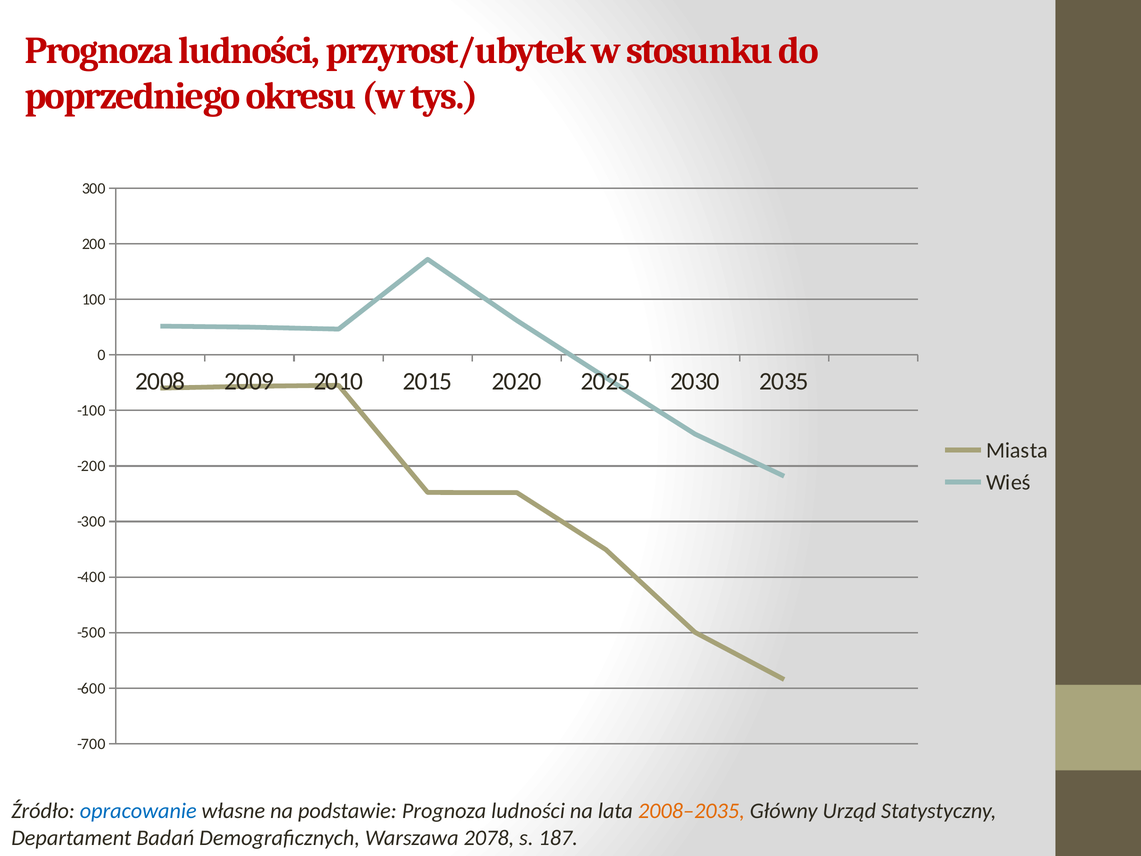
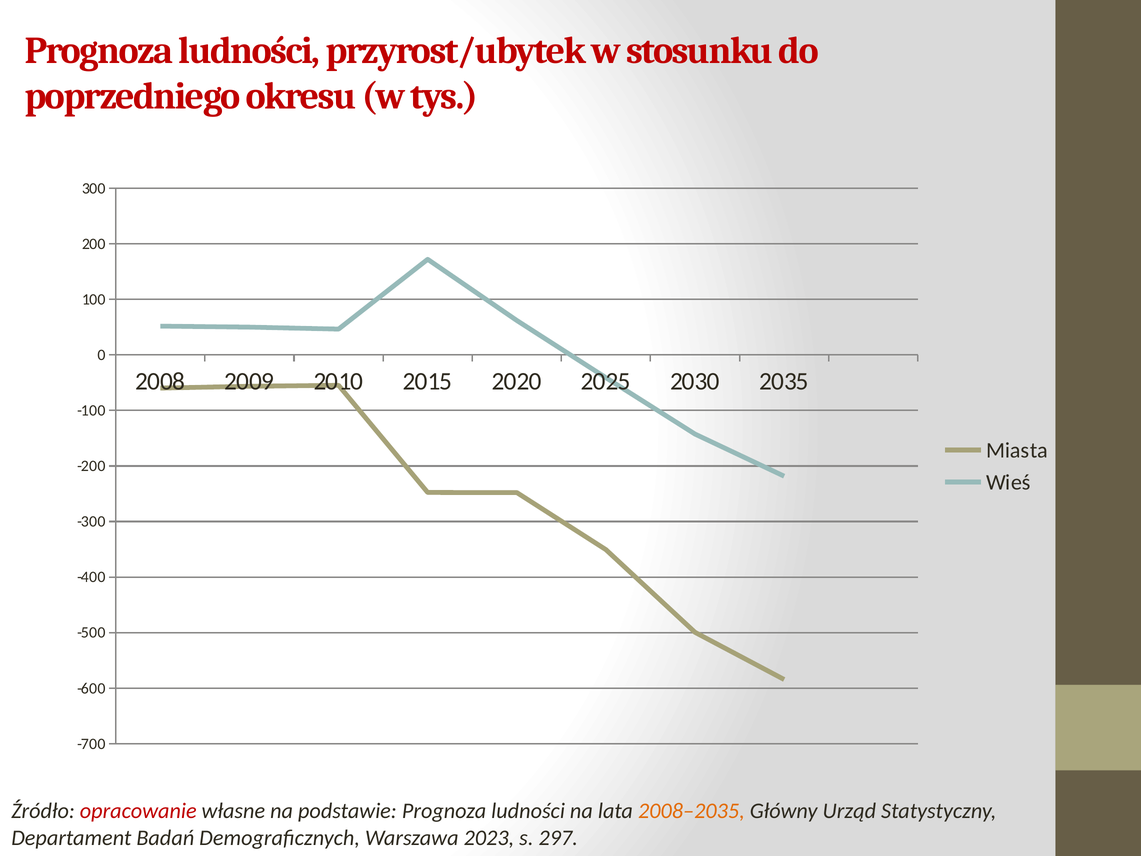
opracowanie colour: blue -> red
2078: 2078 -> 2023
187: 187 -> 297
